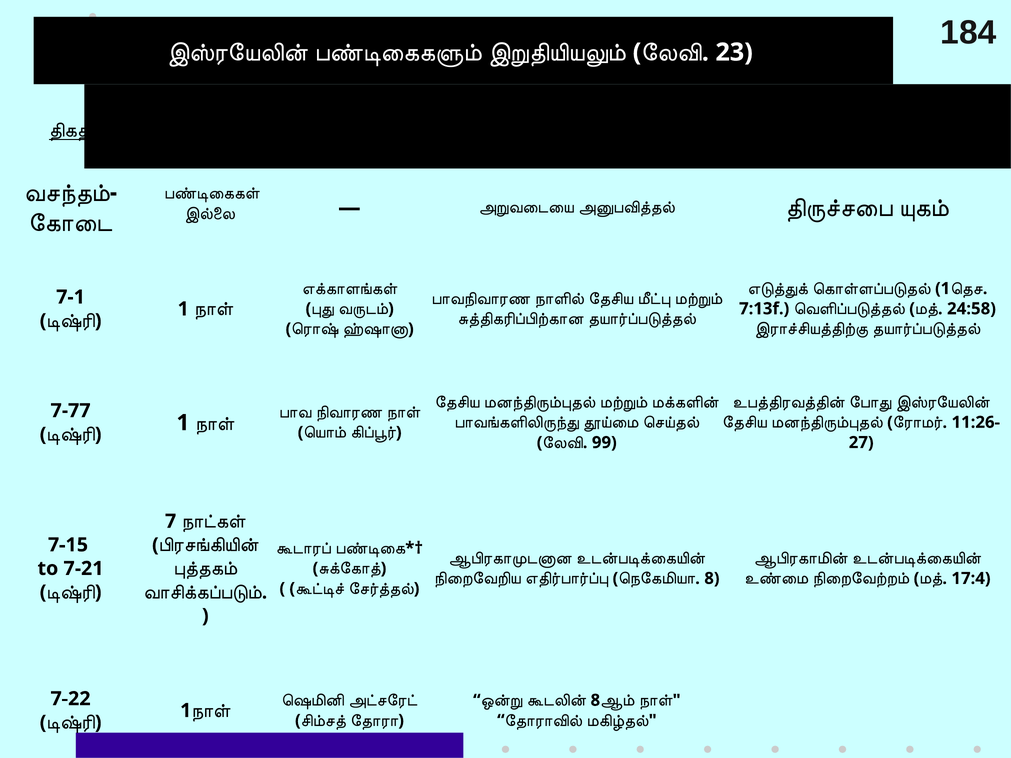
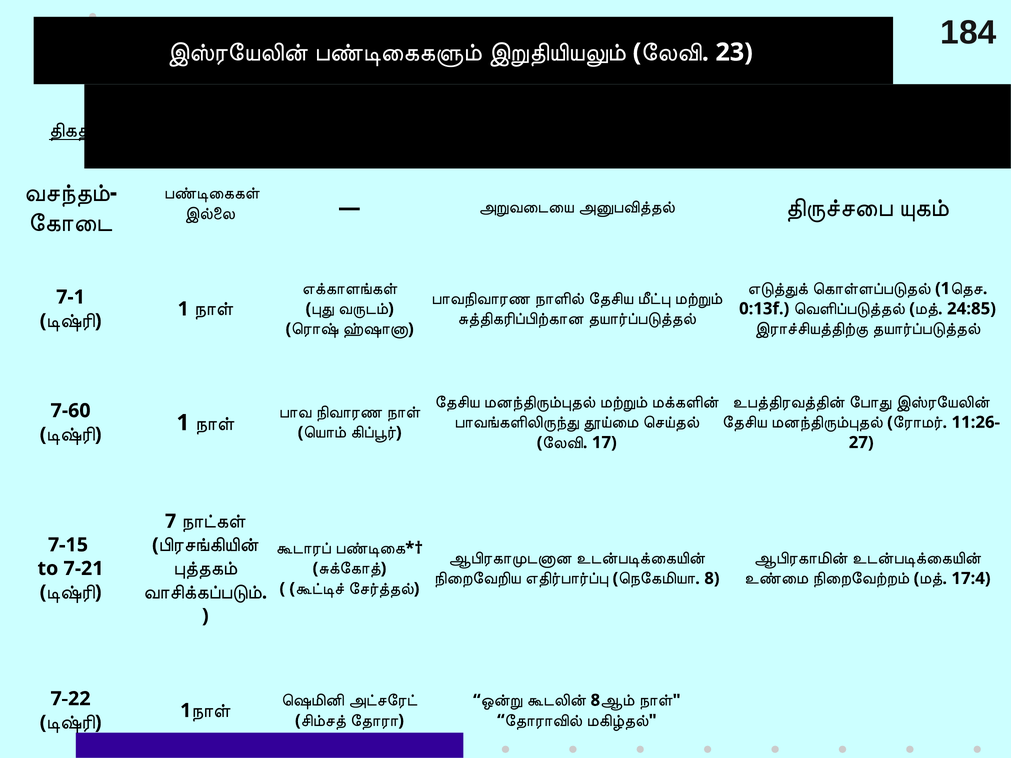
7:13f: 7:13f -> 0:13f
24:58: 24:58 -> 24:85
7-77: 7-77 -> 7-60
99: 99 -> 17
